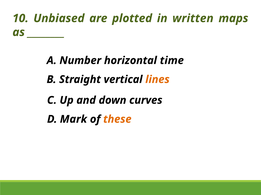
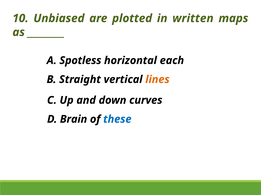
Number: Number -> Spotless
time: time -> each
Mark: Mark -> Brain
these colour: orange -> blue
